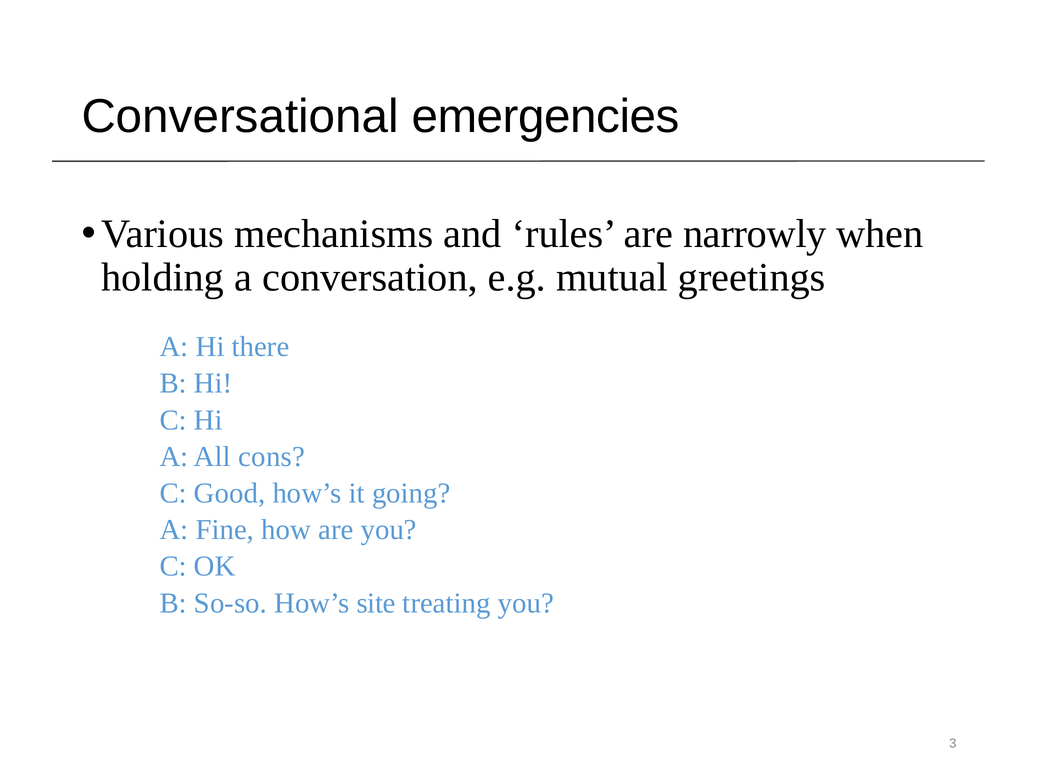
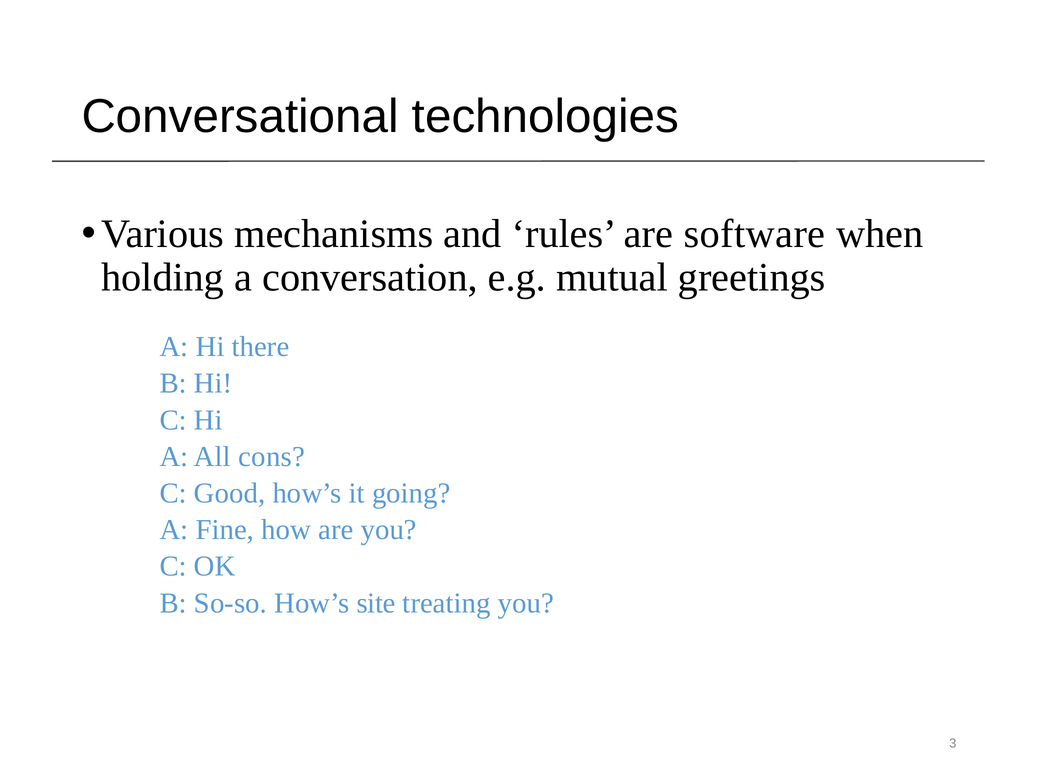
emergencies: emergencies -> technologies
narrowly: narrowly -> software
